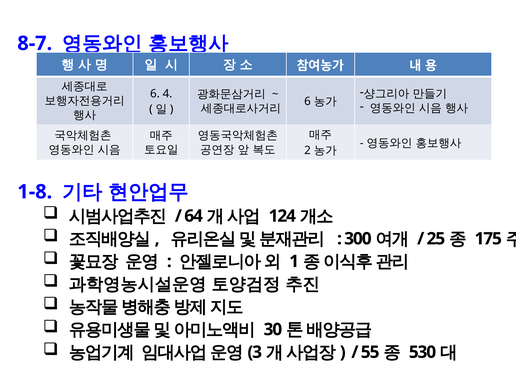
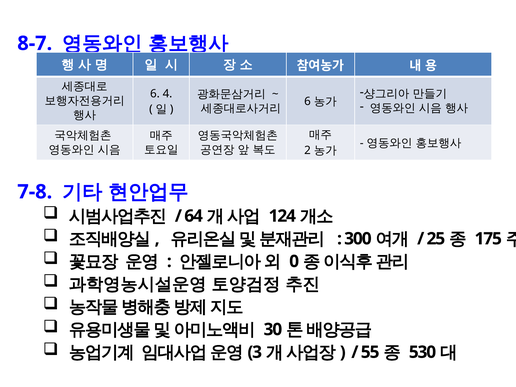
1-8: 1-8 -> 7-8
1: 1 -> 0
